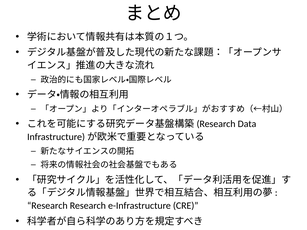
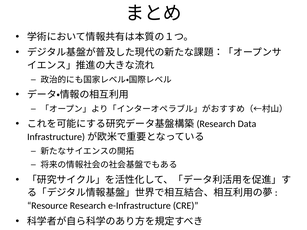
Research at (47, 206): Research -> Resource
